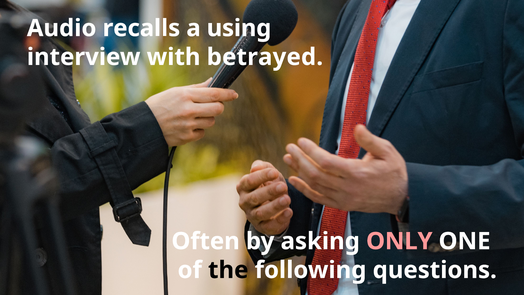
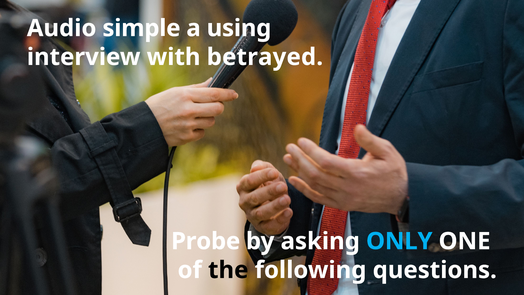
recalls: recalls -> simple
Often: Often -> Probe
ONLY colour: pink -> light blue
